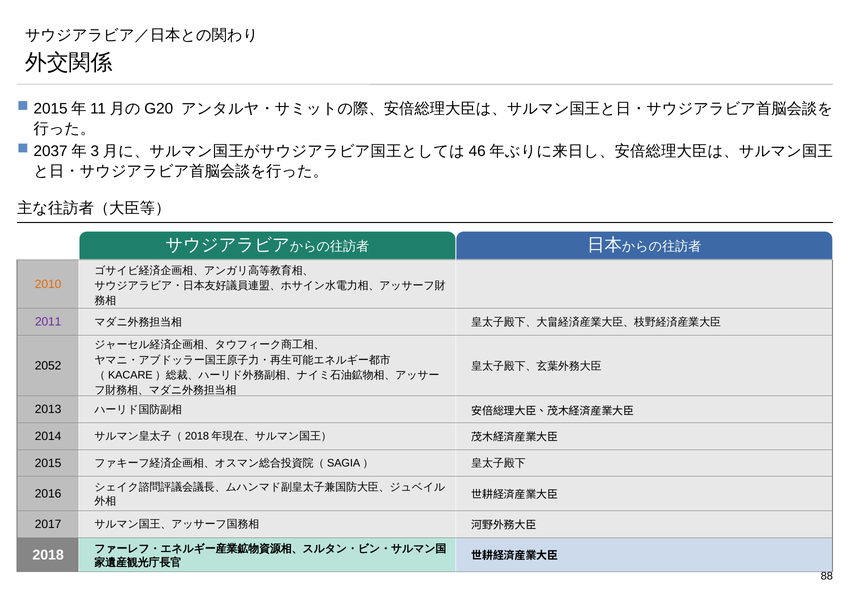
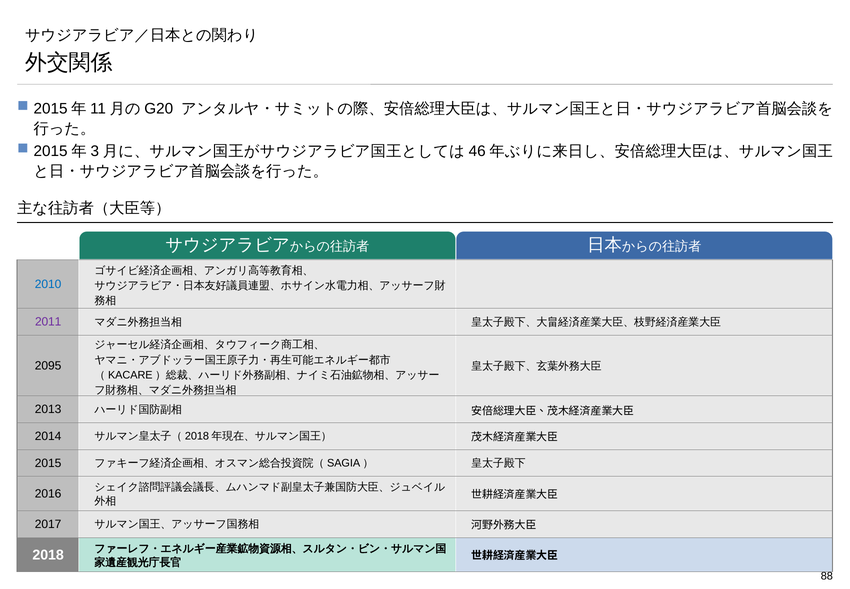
2037 at (51, 151): 2037 -> 2015
2010 colour: orange -> blue
2052: 2052 -> 2095
